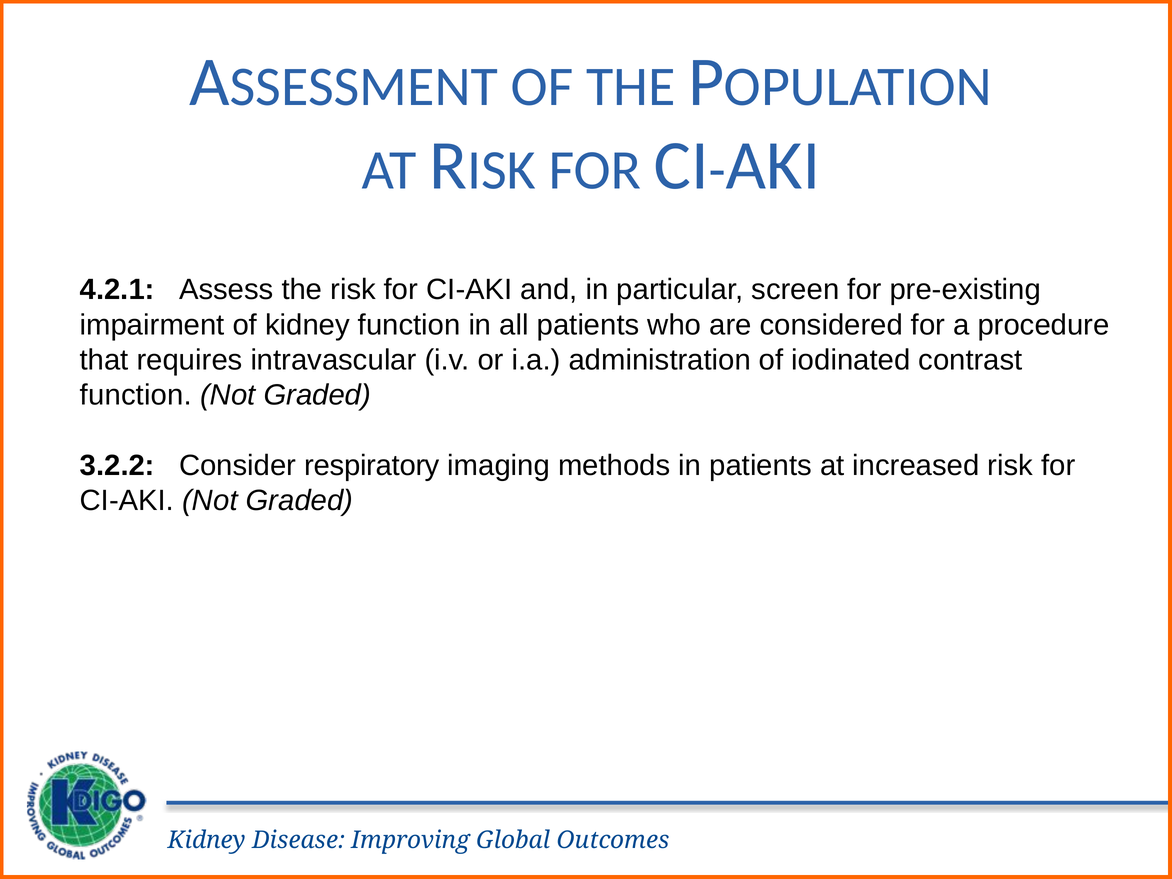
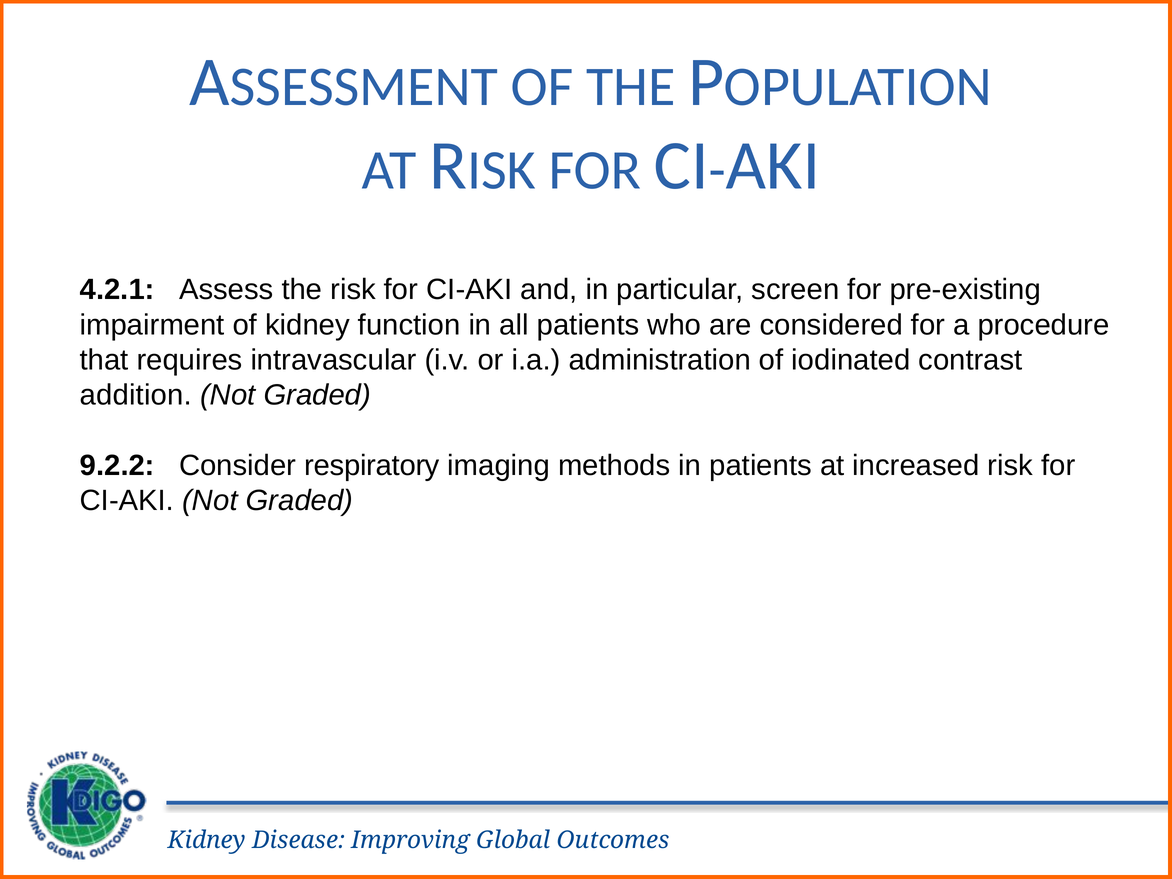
function at (136, 395): function -> addition
3.2.2: 3.2.2 -> 9.2.2
